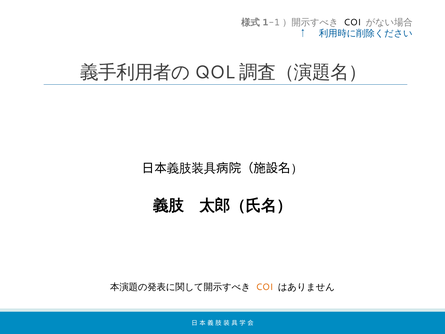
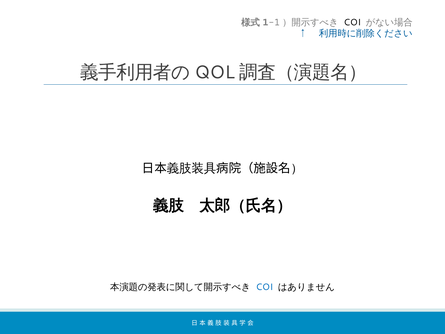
COI at (264, 287) colour: orange -> blue
